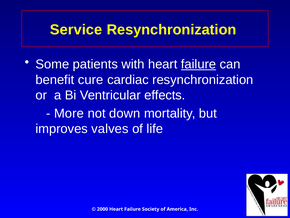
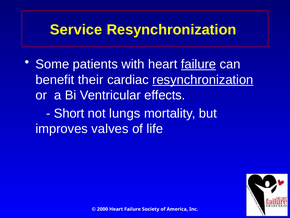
cure: cure -> their
resynchronization at (203, 80) underline: none -> present
More: More -> Short
down: down -> lungs
